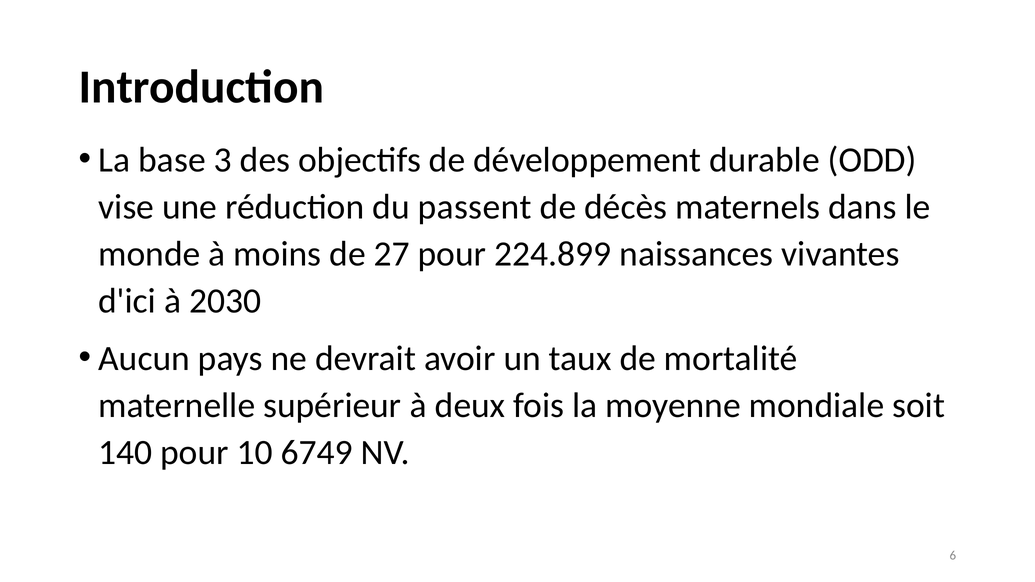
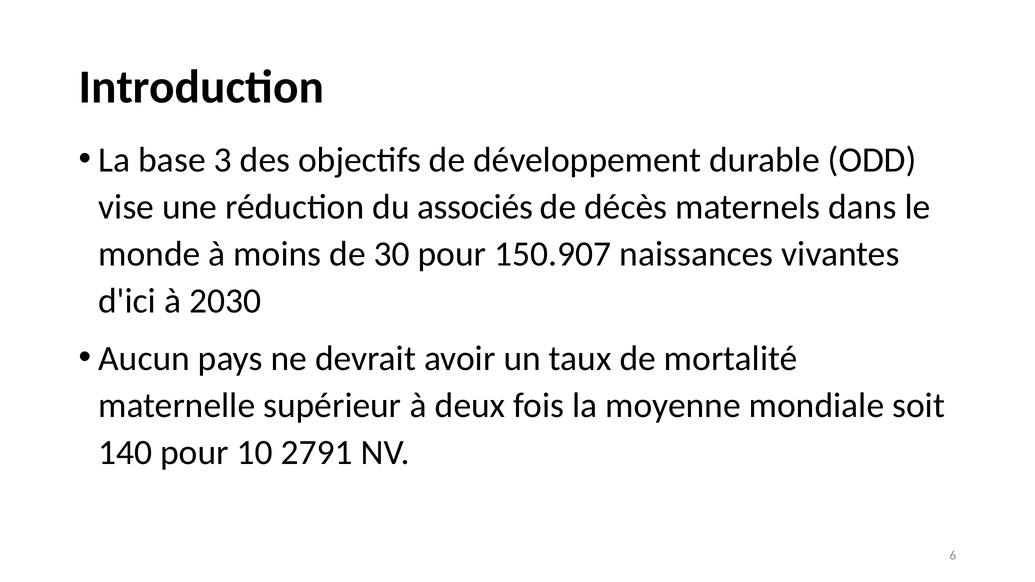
passent: passent -> associés
27: 27 -> 30
224.899: 224.899 -> 150.907
6749: 6749 -> 2791
